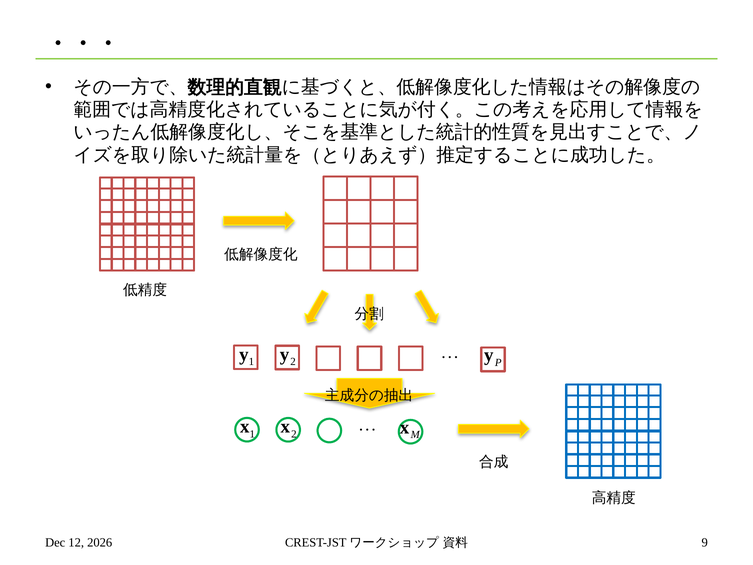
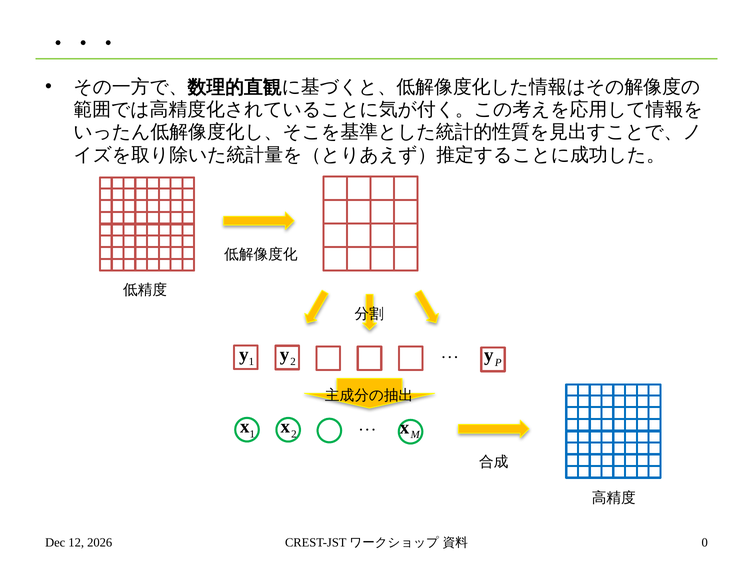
9: 9 -> 0
